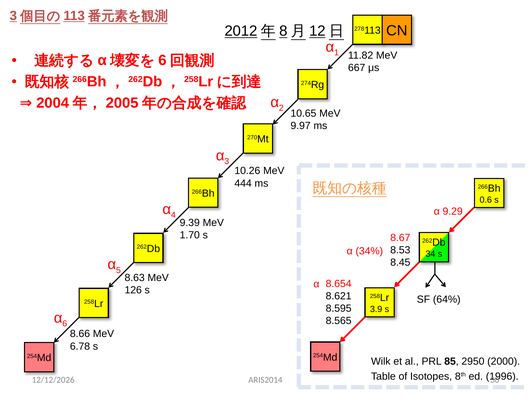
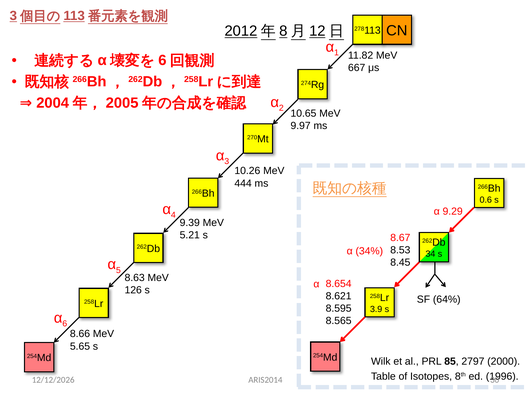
1.70: 1.70 -> 5.21
6.78: 6.78 -> 5.65
2950: 2950 -> 2797
